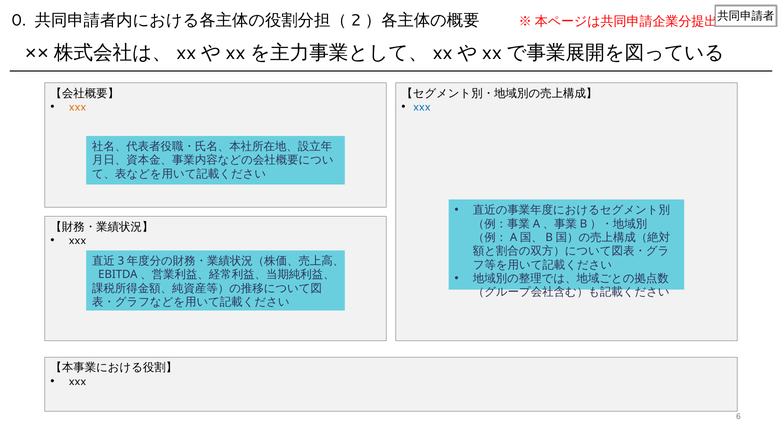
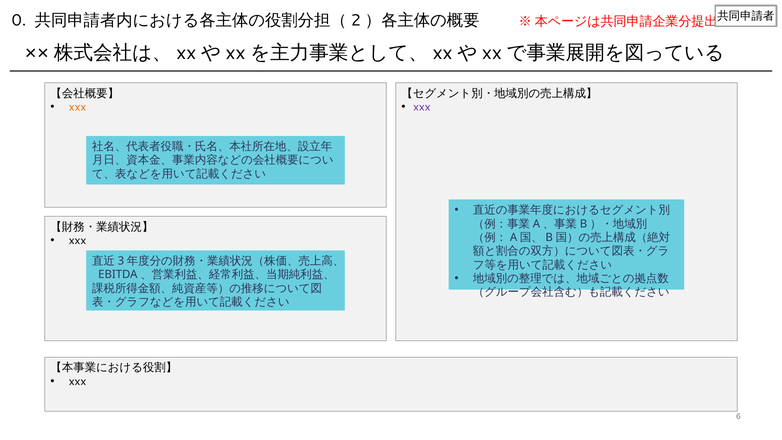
xxx at (422, 107) colour: blue -> purple
